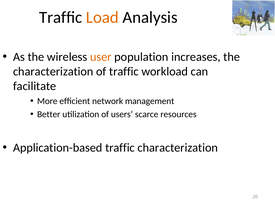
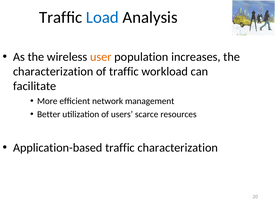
Load colour: orange -> blue
